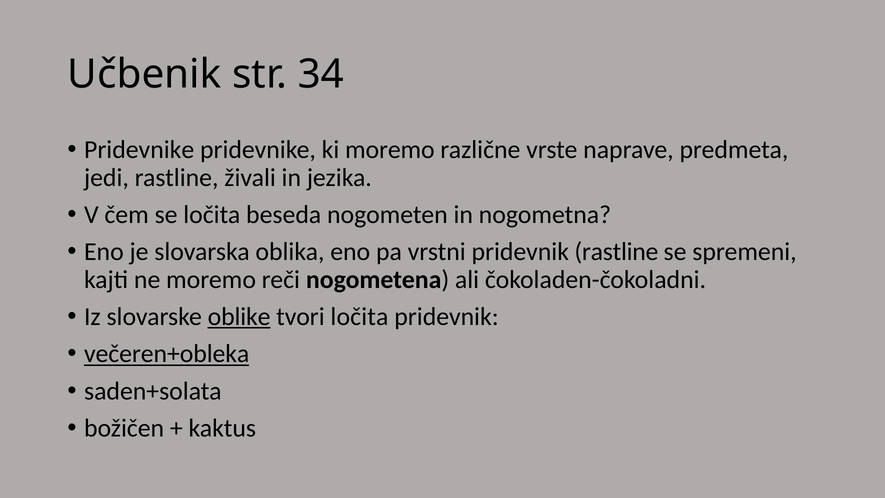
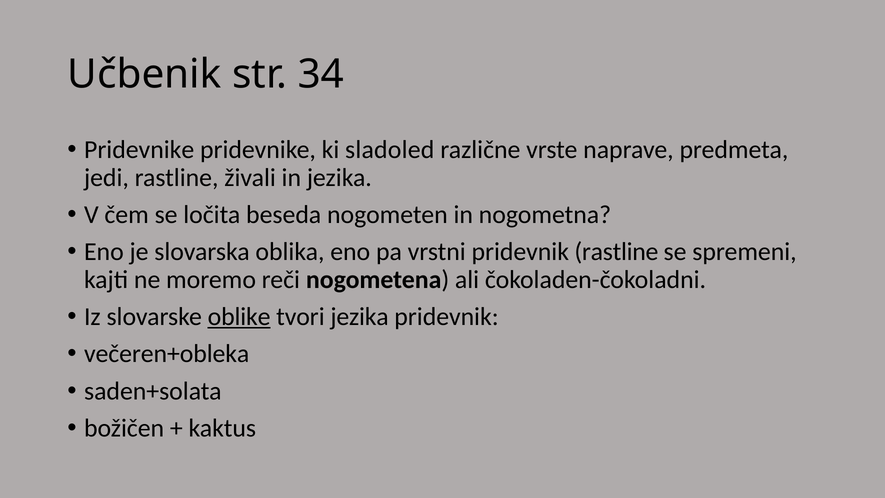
ki moremo: moremo -> sladoled
tvori ločita: ločita -> jezika
večeren+obleka underline: present -> none
